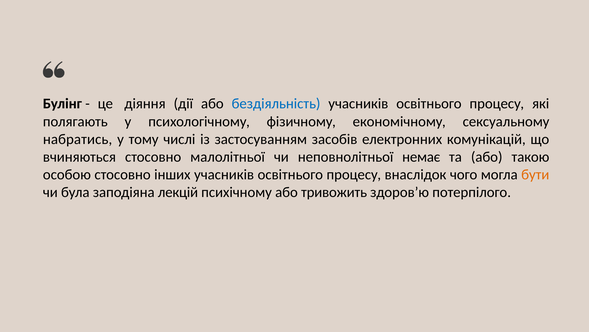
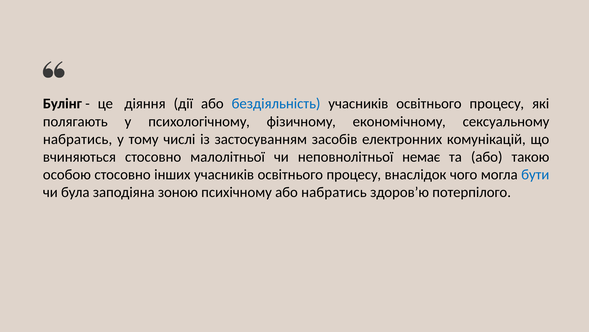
бути colour: orange -> blue
лекцій: лекцій -> зоною
або тривожить: тривожить -> набратись
